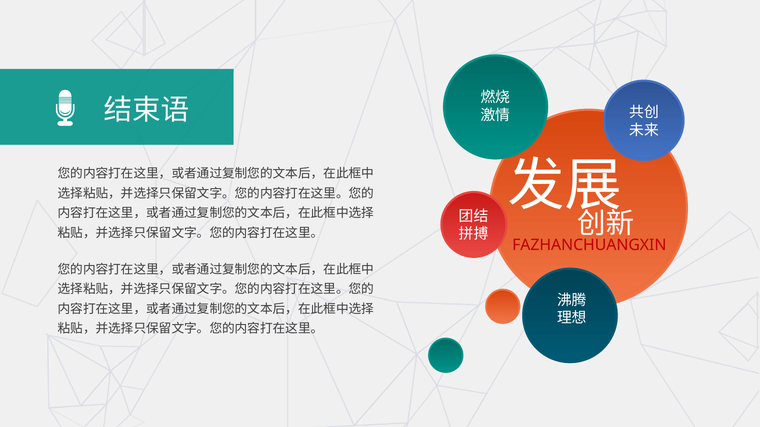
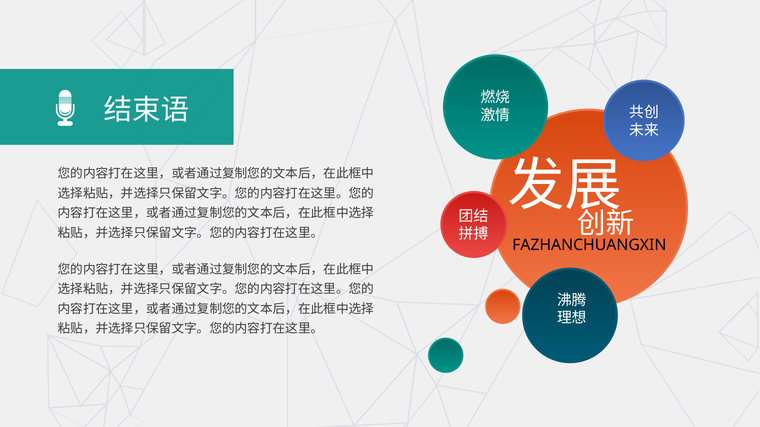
FAZHANCHUANGXIN colour: red -> black
